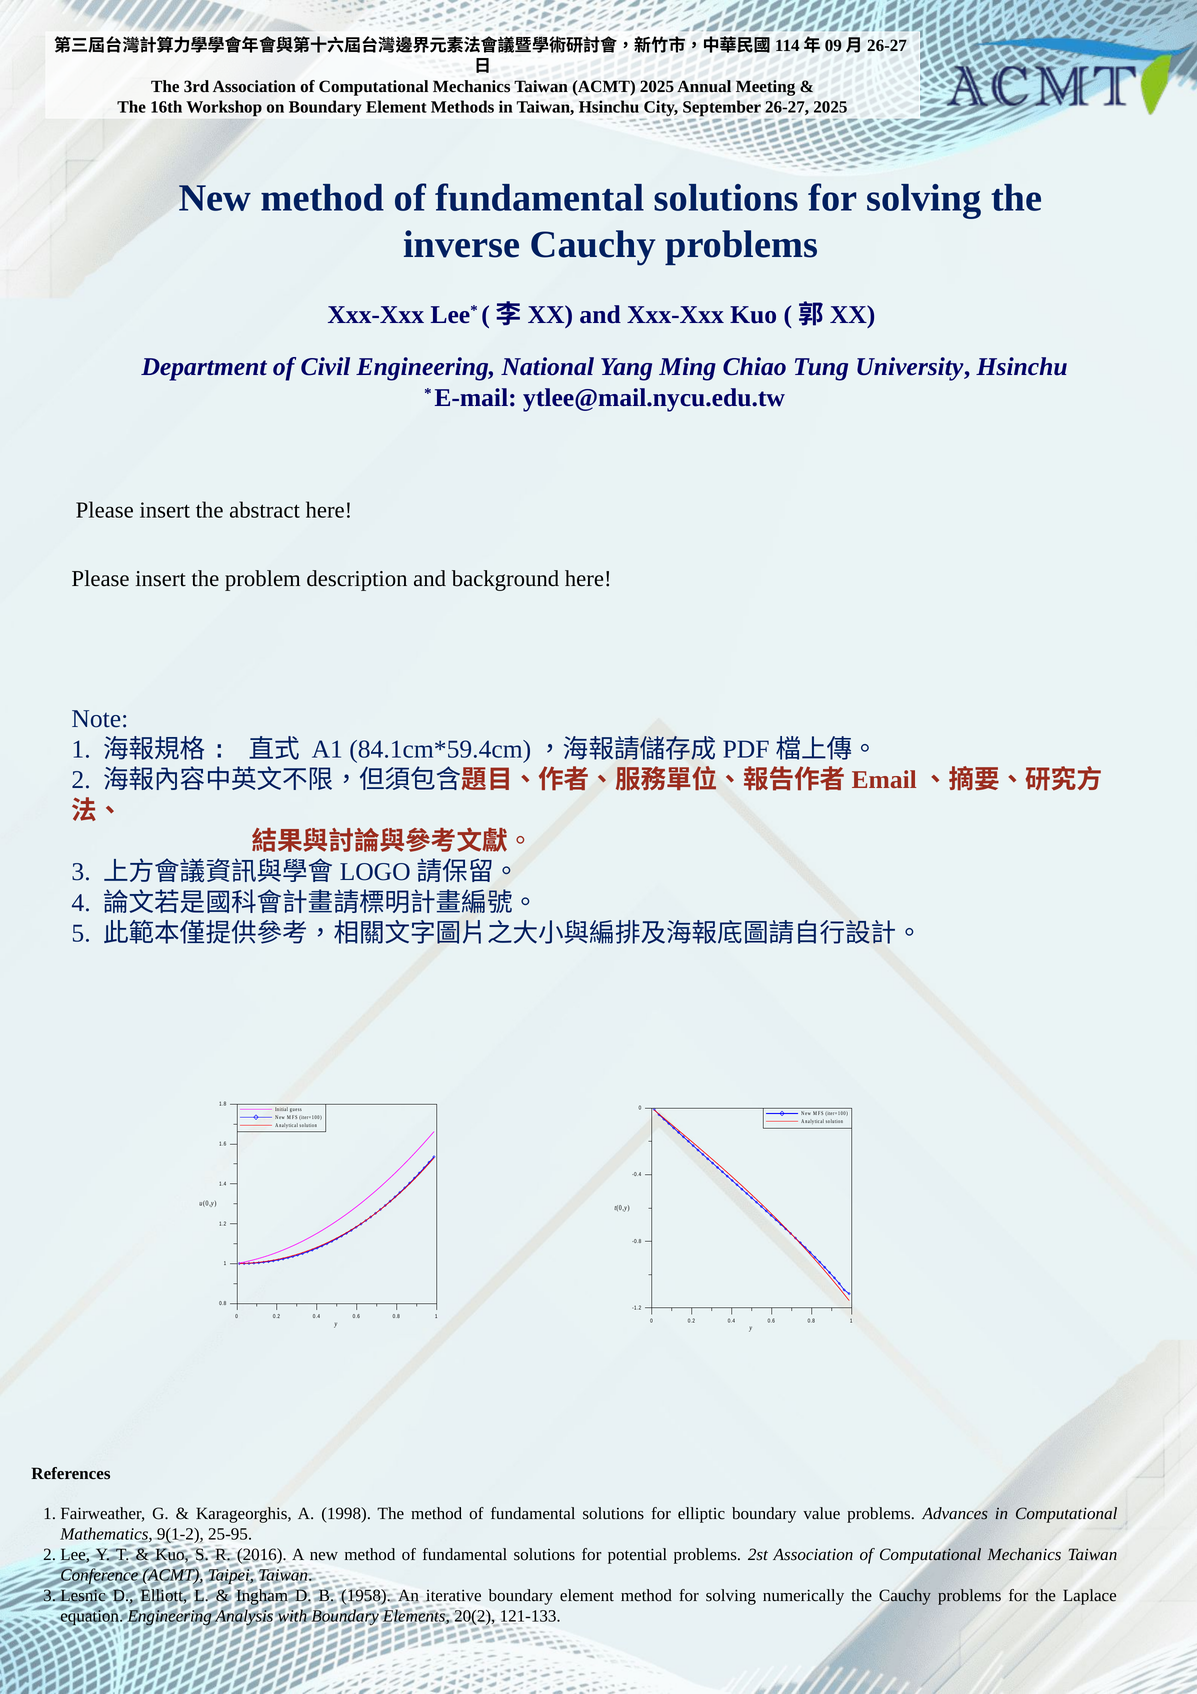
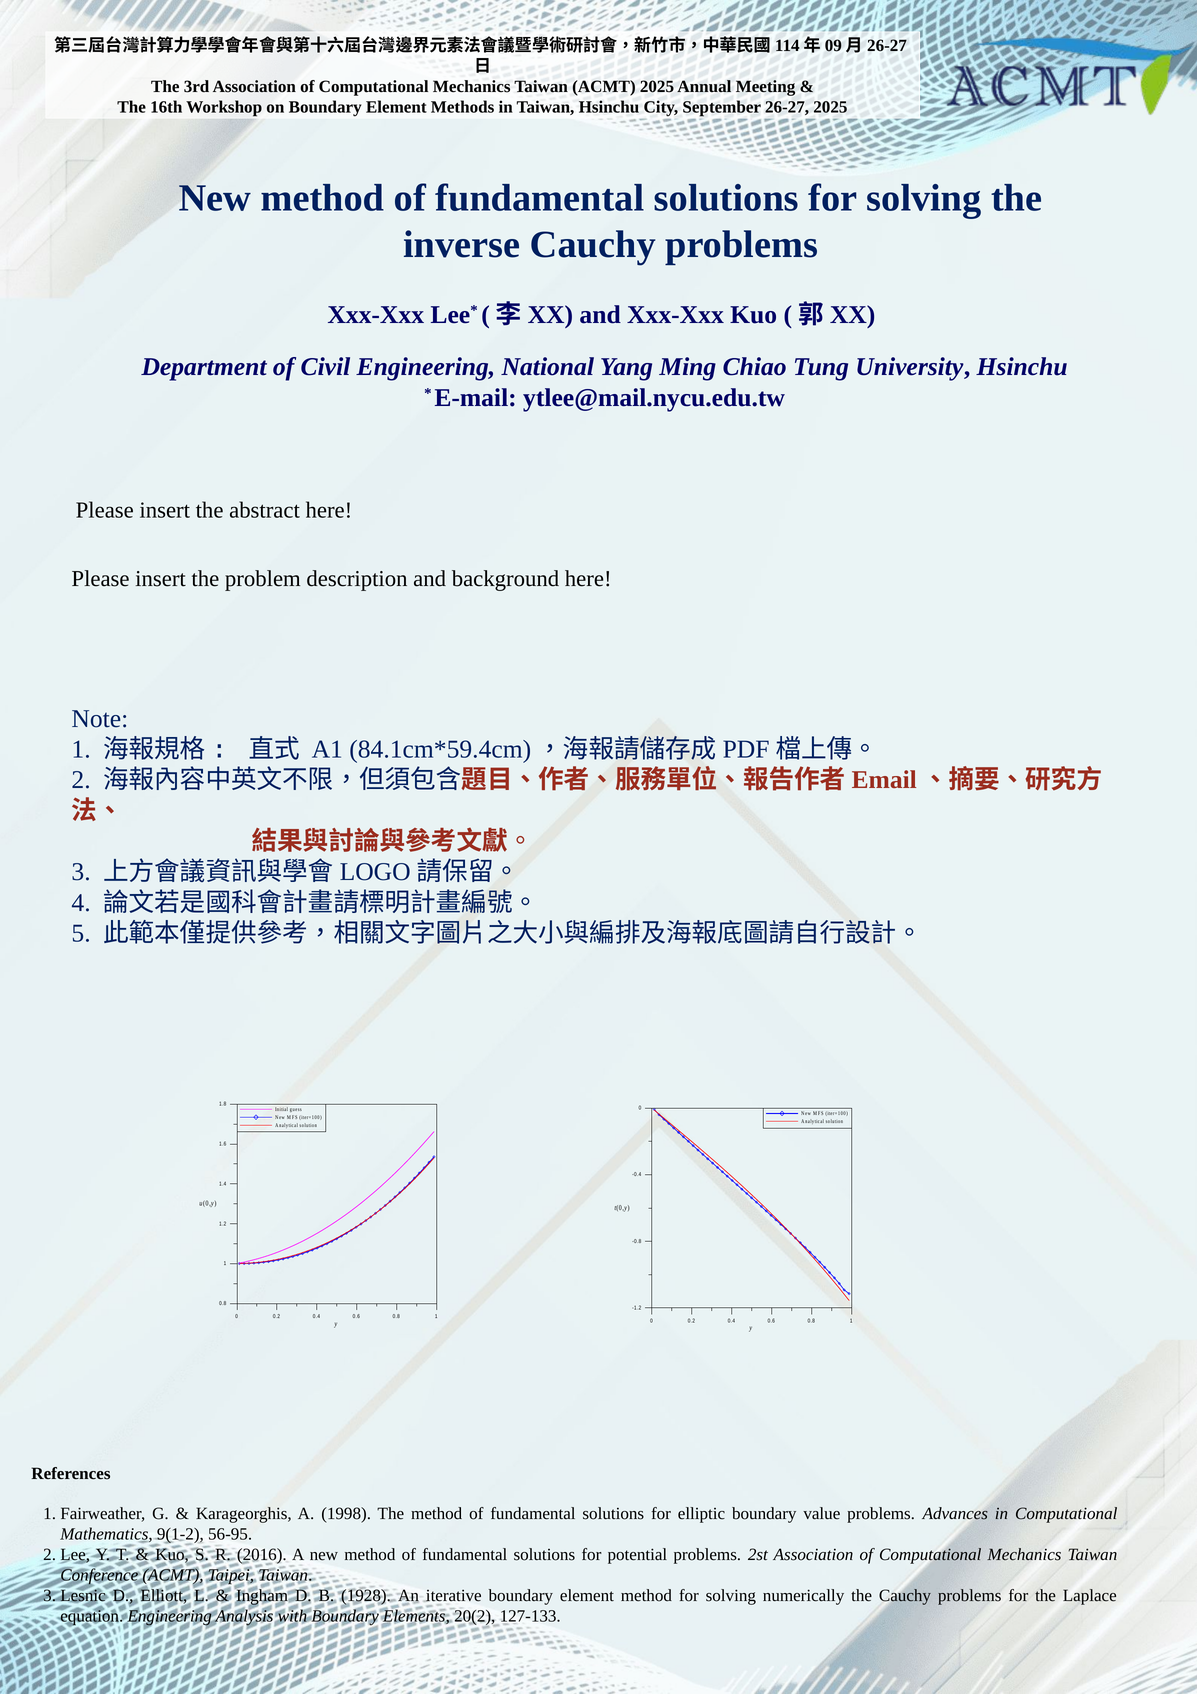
25-95: 25-95 -> 56-95
1958: 1958 -> 1928
121-133: 121-133 -> 127-133
